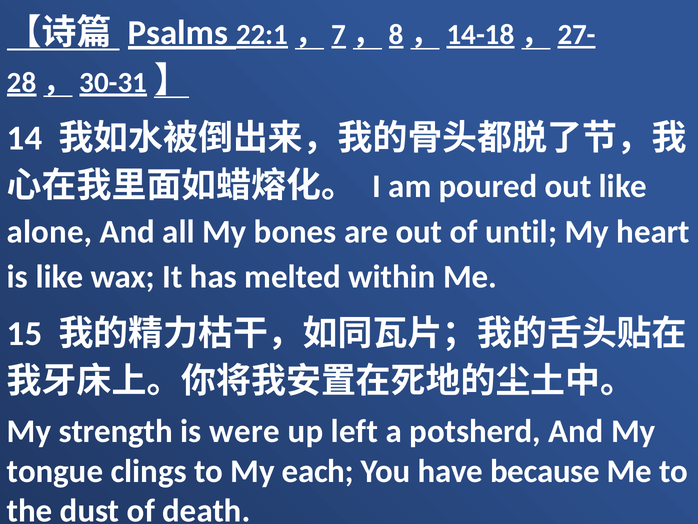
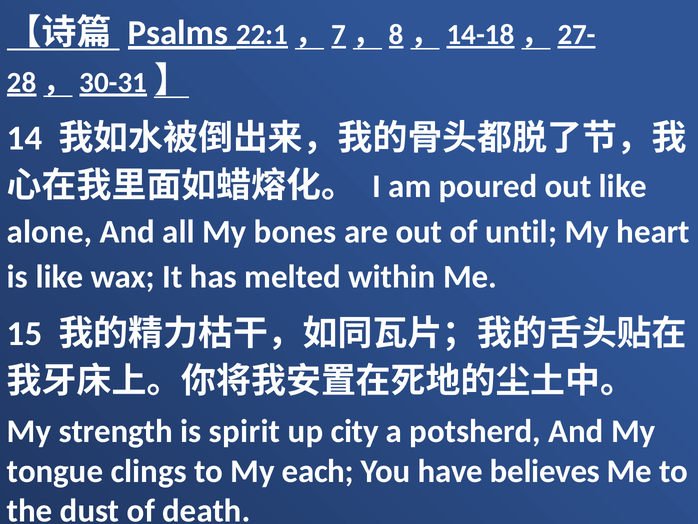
were: were -> spirit
left: left -> city
because: because -> believes
